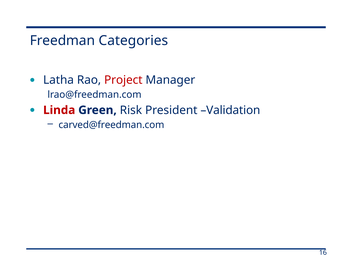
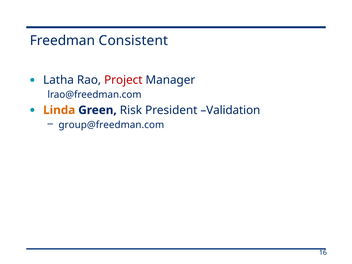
Categories: Categories -> Consistent
Linda colour: red -> orange
carved@freedman.com: carved@freedman.com -> group@freedman.com
